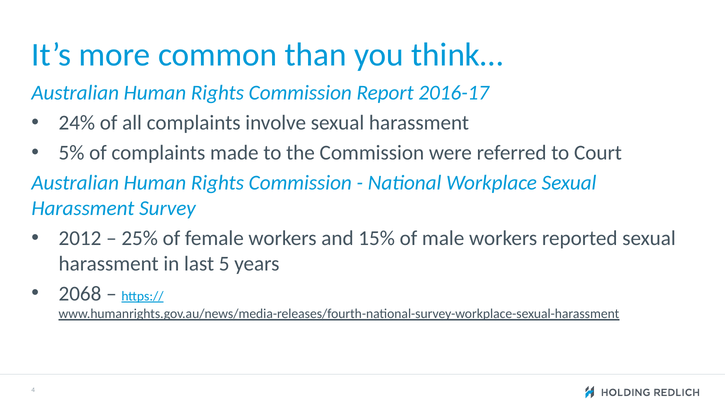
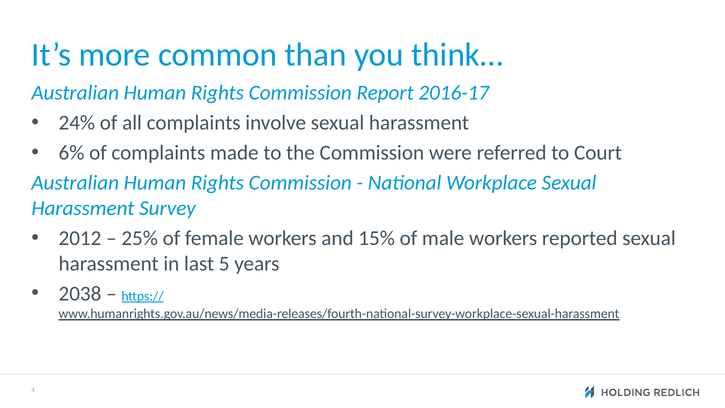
5%: 5% -> 6%
2068: 2068 -> 2038
